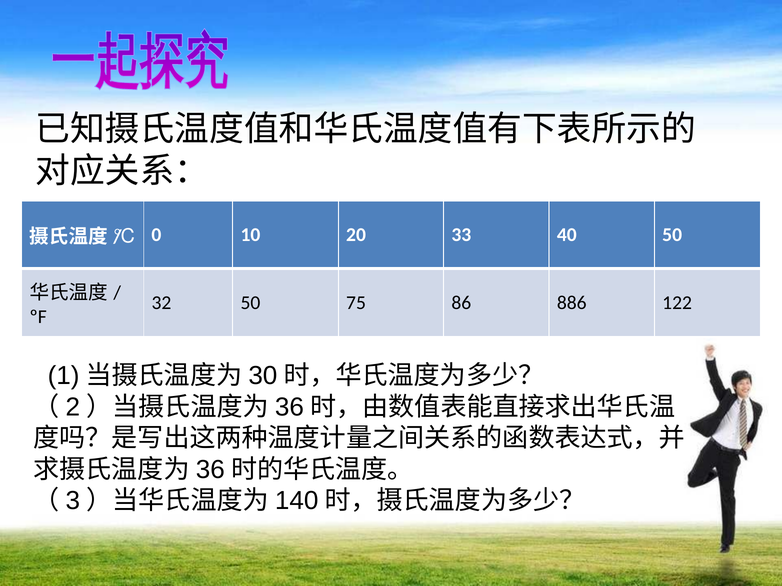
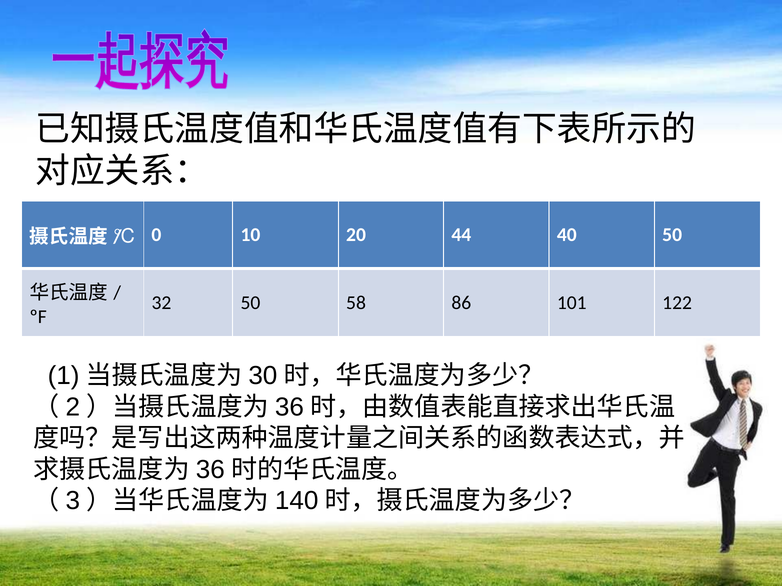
33: 33 -> 44
75: 75 -> 58
886: 886 -> 101
